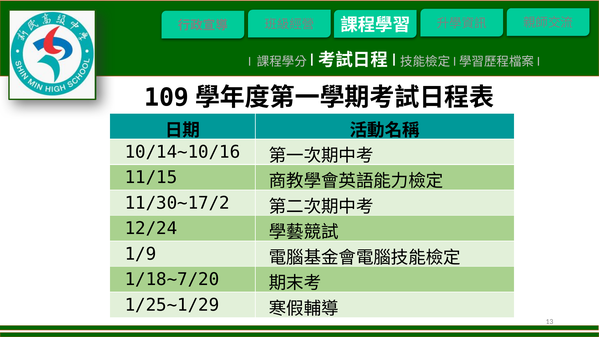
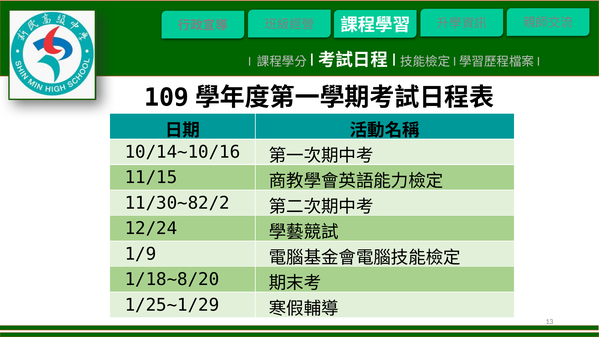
11/30~17/2: 11/30~17/2 -> 11/30~82/2
1/18~7/20: 1/18~7/20 -> 1/18~8/20
